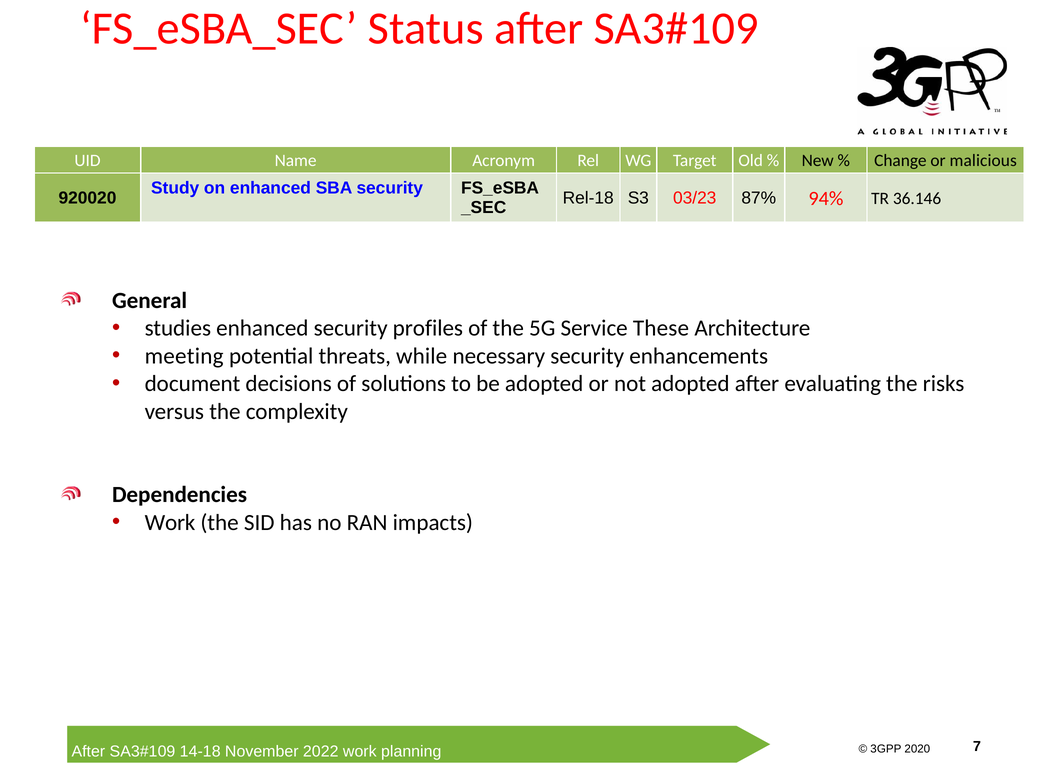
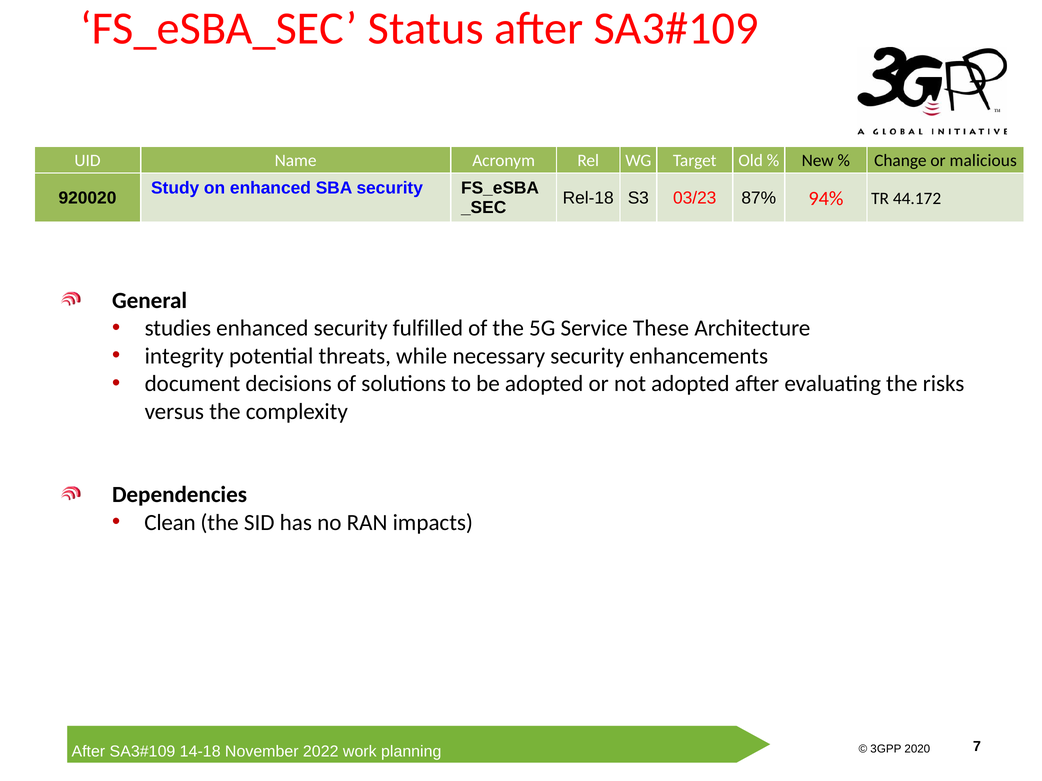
36.146: 36.146 -> 44.172
profiles: profiles -> fulfilled
meeting: meeting -> integrity
Work at (170, 523): Work -> Clean
